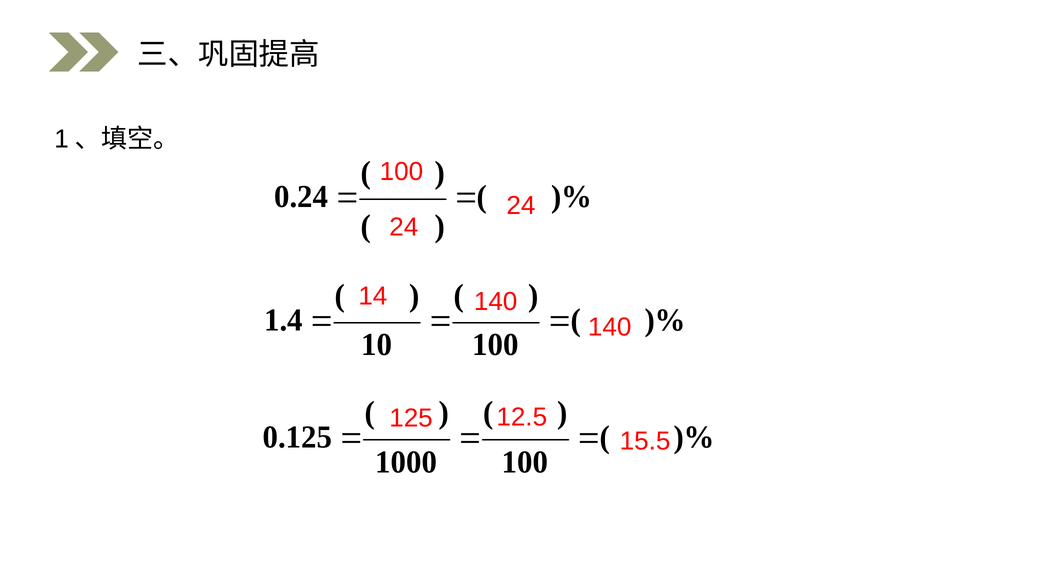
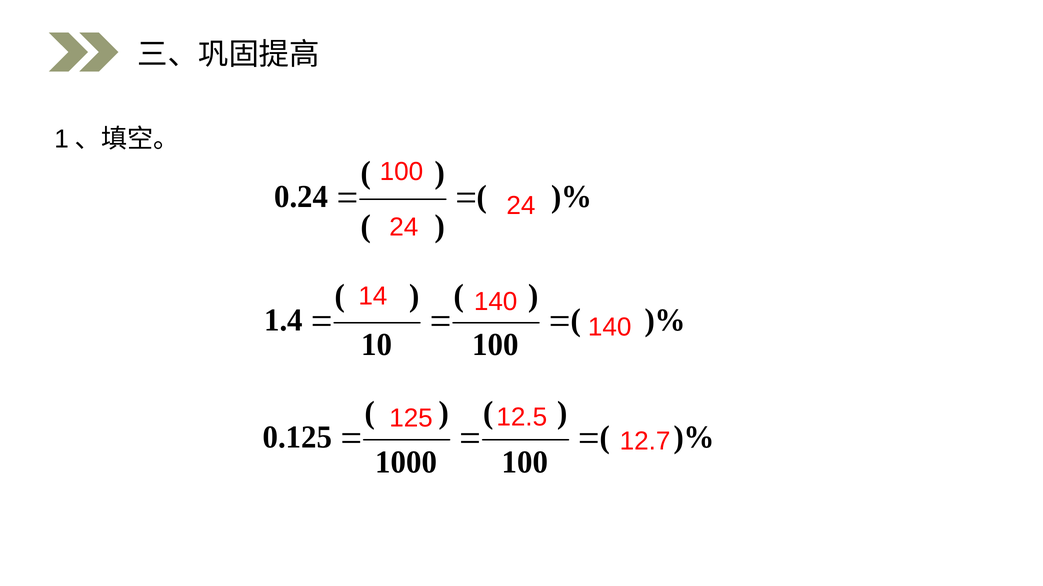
15.5: 15.5 -> 12.7
